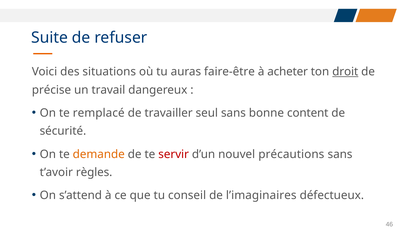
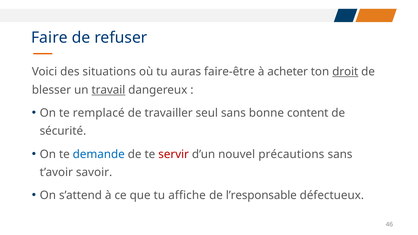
Suite: Suite -> Faire
précise: précise -> blesser
travail underline: none -> present
demande colour: orange -> blue
règles: règles -> savoir
conseil: conseil -> affiche
l’imaginaires: l’imaginaires -> l’responsable
